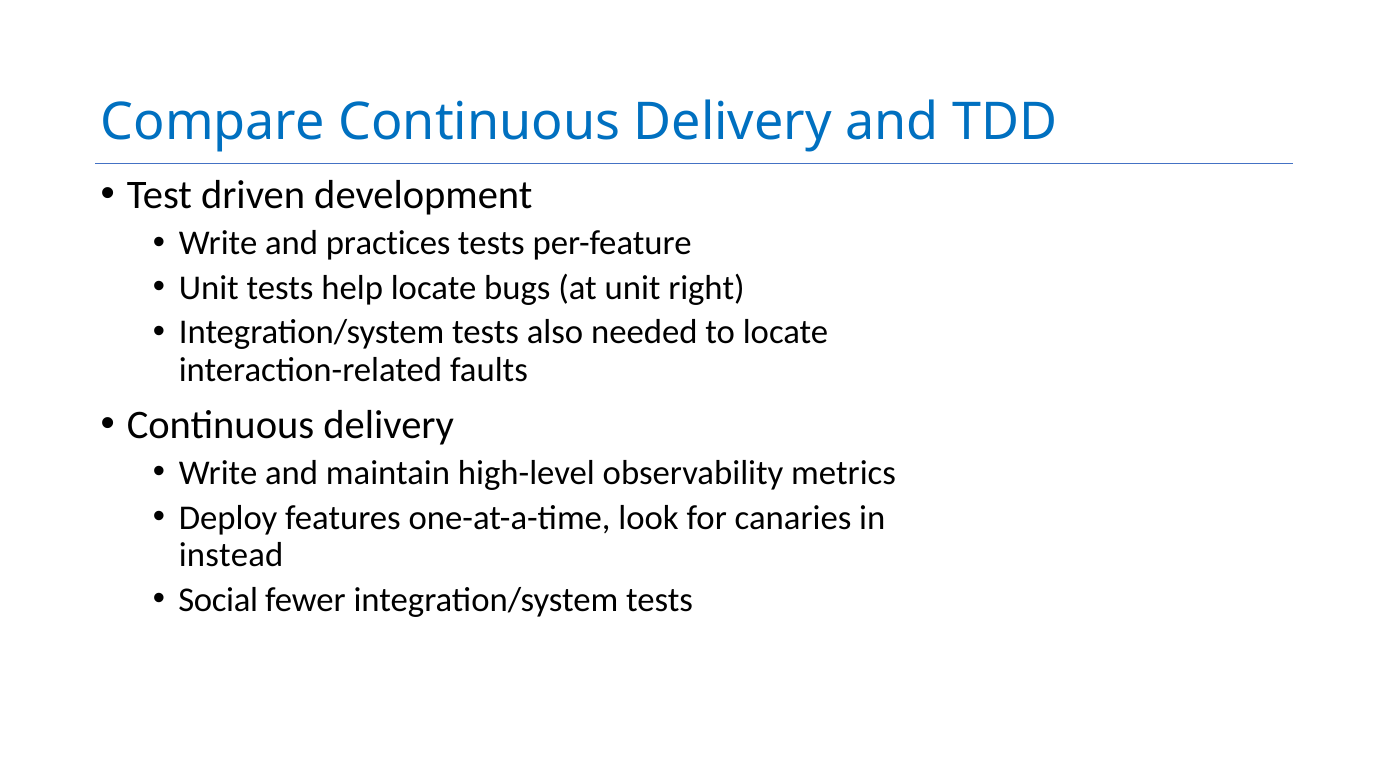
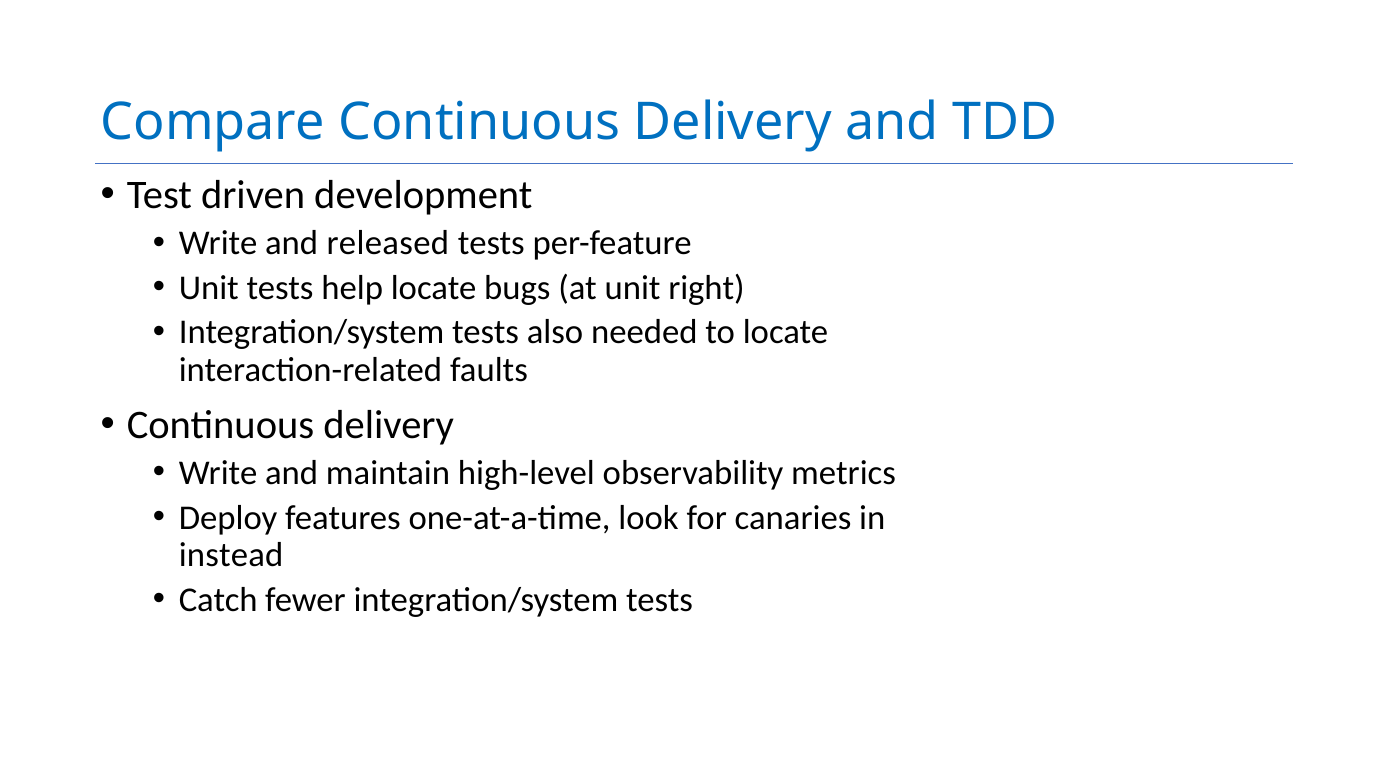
practices: practices -> released
Social: Social -> Catch
